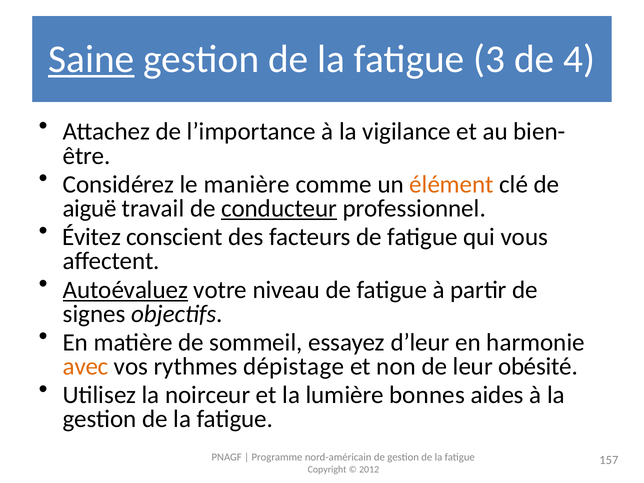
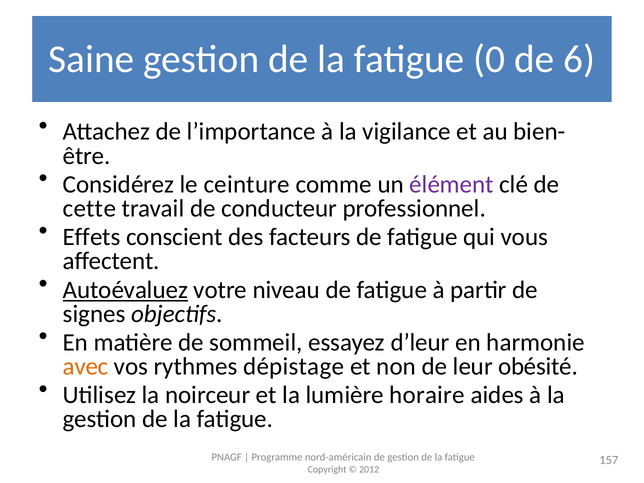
Saine underline: present -> none
3: 3 -> 0
4: 4 -> 6
manière: manière -> ceinture
élément colour: orange -> purple
aiguë: aiguë -> cette
conducteur underline: present -> none
Évitez: Évitez -> Effets
bonnes: bonnes -> horaire
